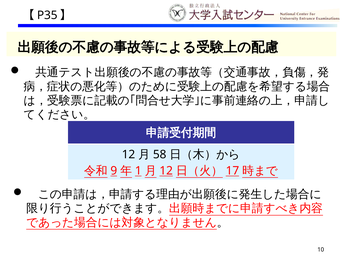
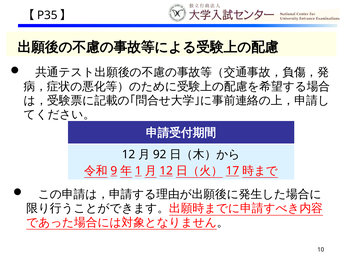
58: 58 -> 92
